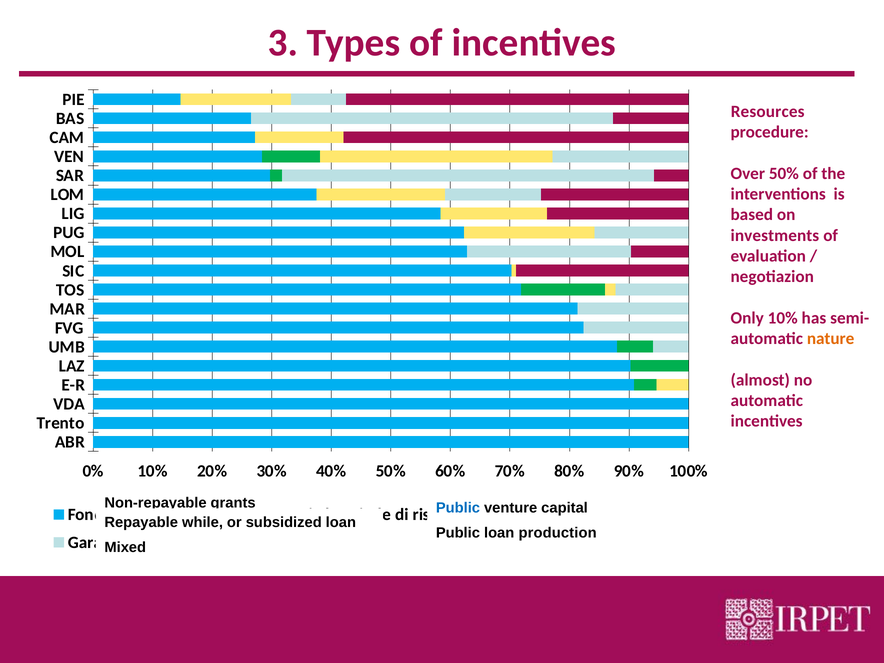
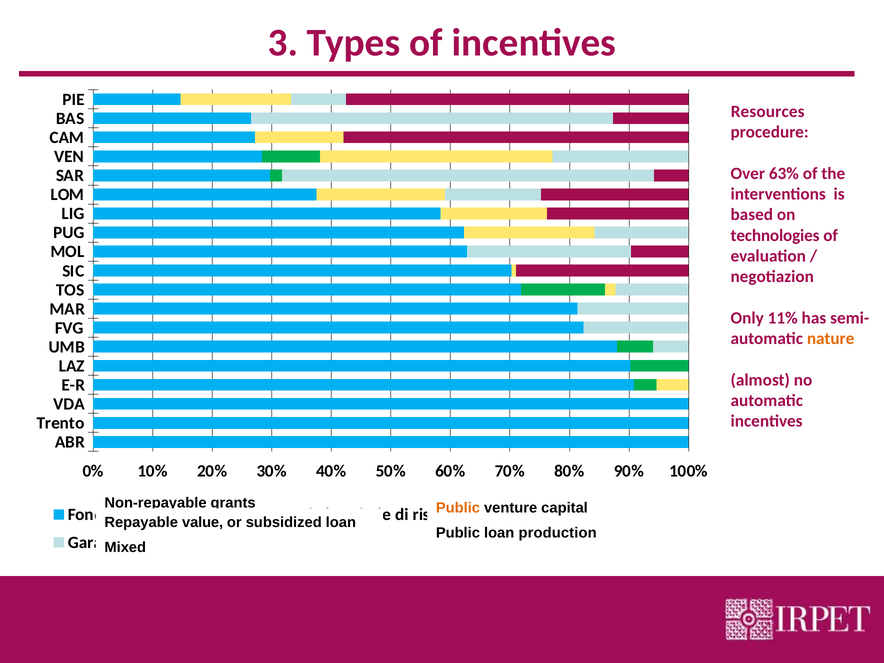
Over 50%: 50% -> 63%
investments: investments -> technologies
Only 10%: 10% -> 11%
Public at (458, 508) colour: blue -> orange
while: while -> value
